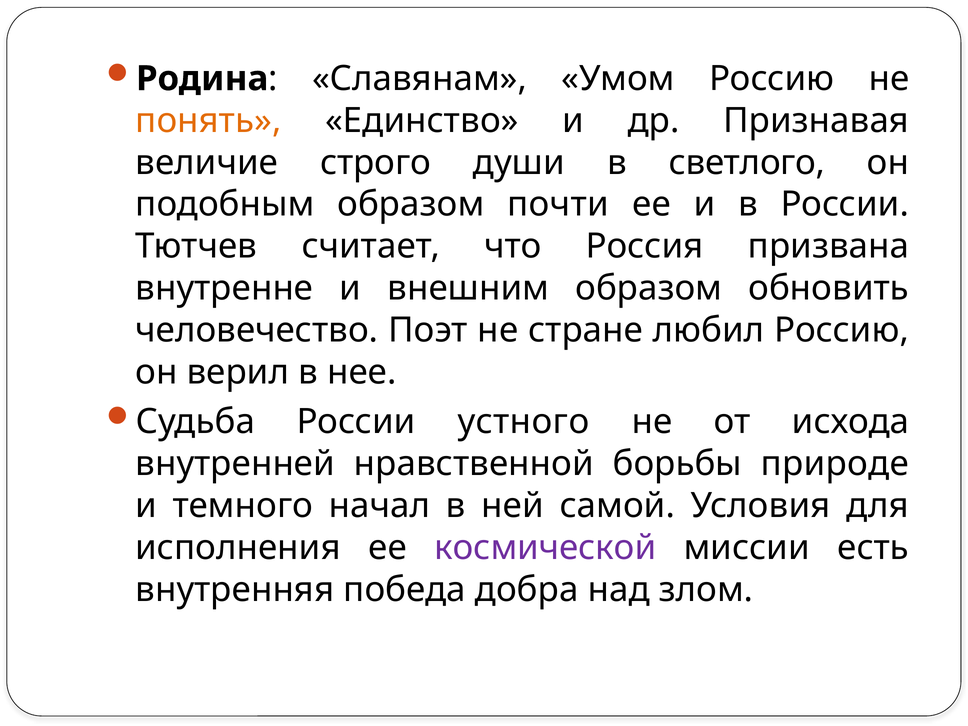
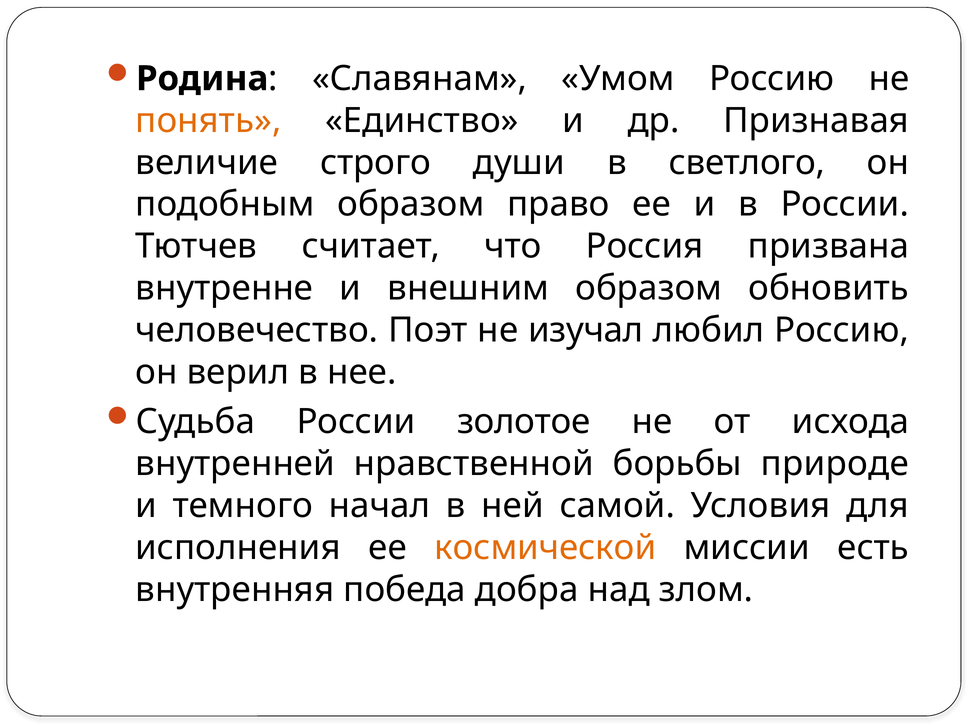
почти: почти -> право
стране: стране -> изучал
устного: устного -> золотое
космической colour: purple -> orange
